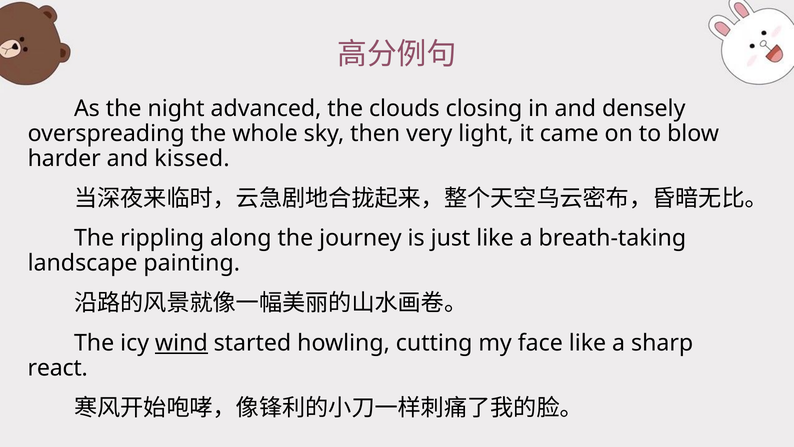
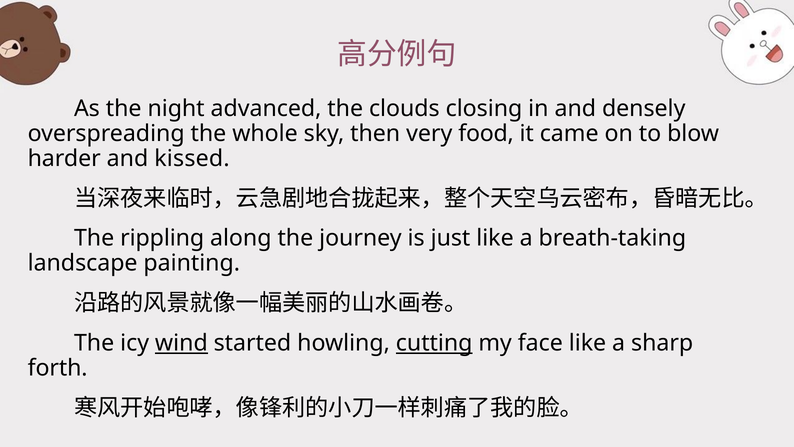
light: light -> food
cutting underline: none -> present
react: react -> forth
